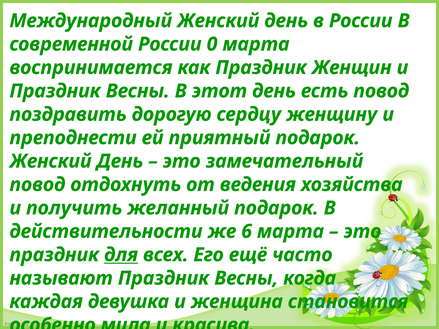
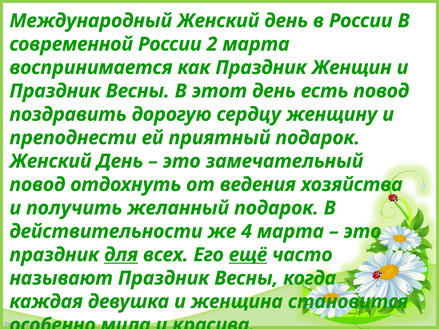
0: 0 -> 2
6: 6 -> 4
ещё underline: none -> present
